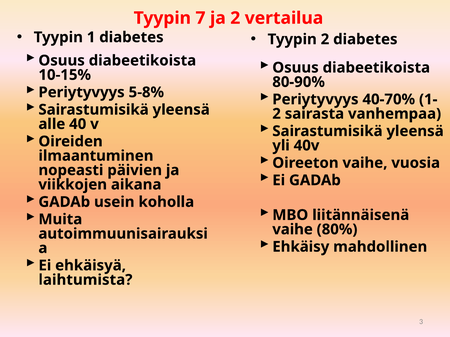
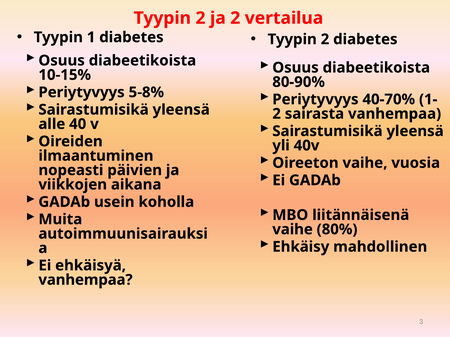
7 at (200, 18): 7 -> 2
laihtumista at (85, 280): laihtumista -> vanhempaa
